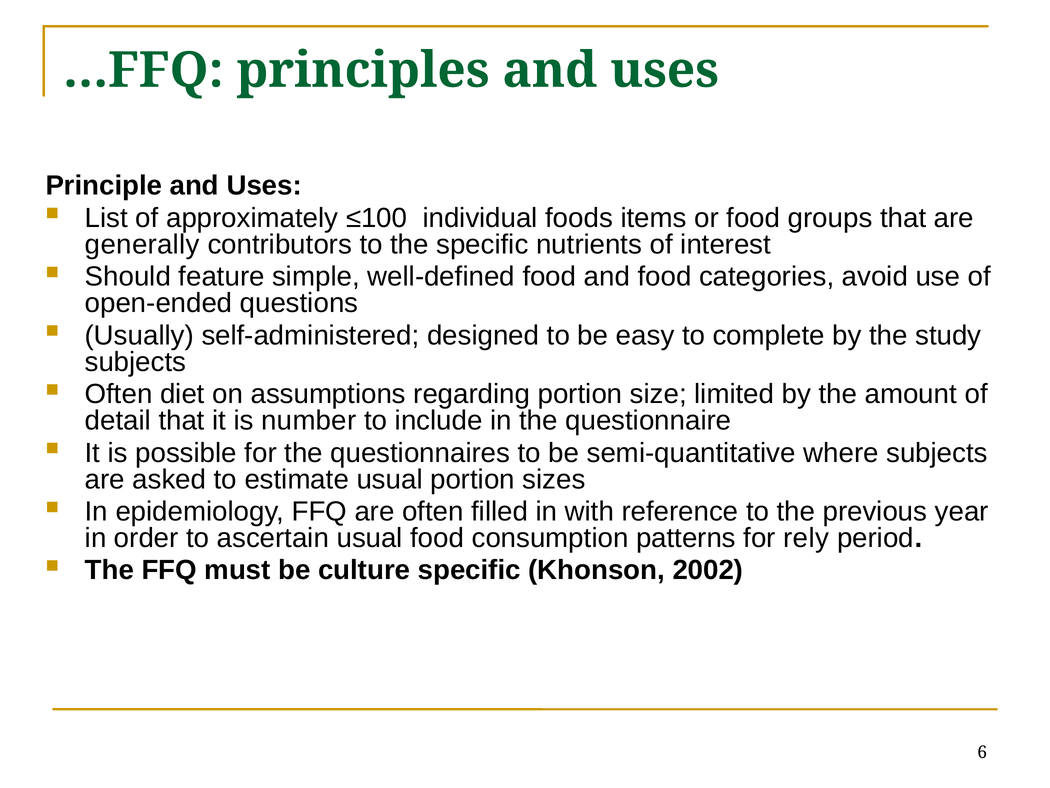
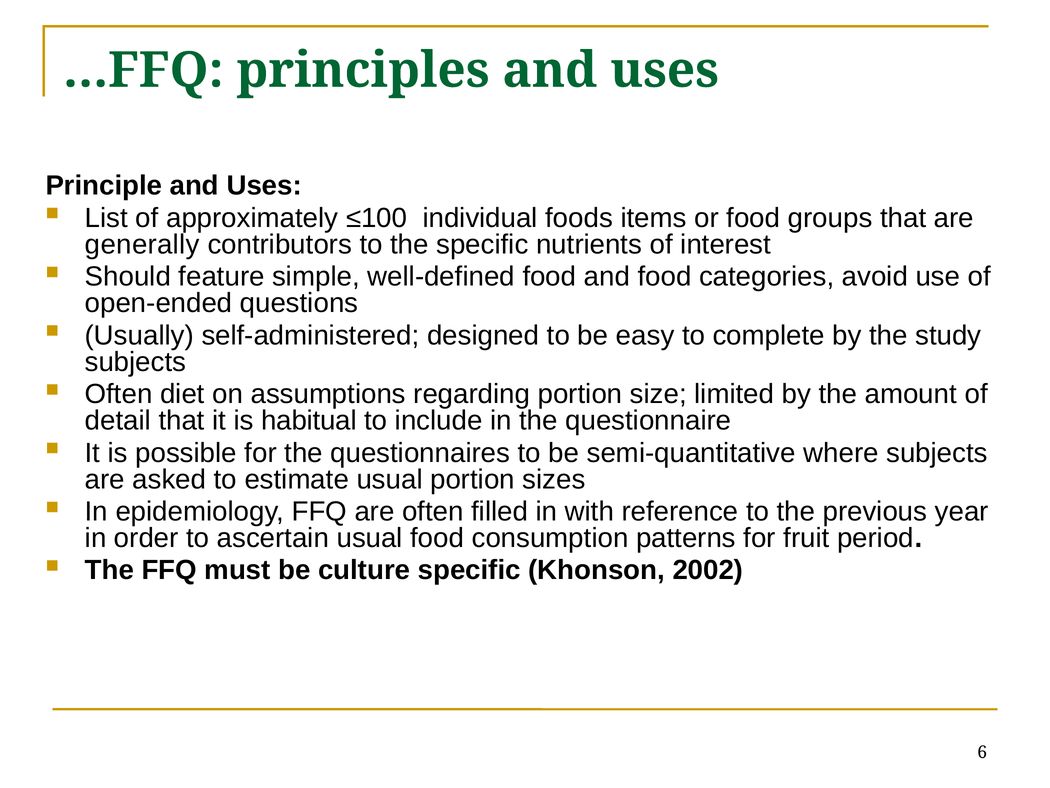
number: number -> habitual
rely: rely -> fruit
